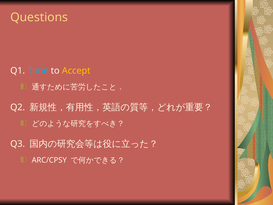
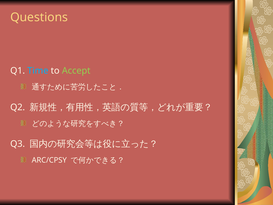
Accept colour: yellow -> light green
